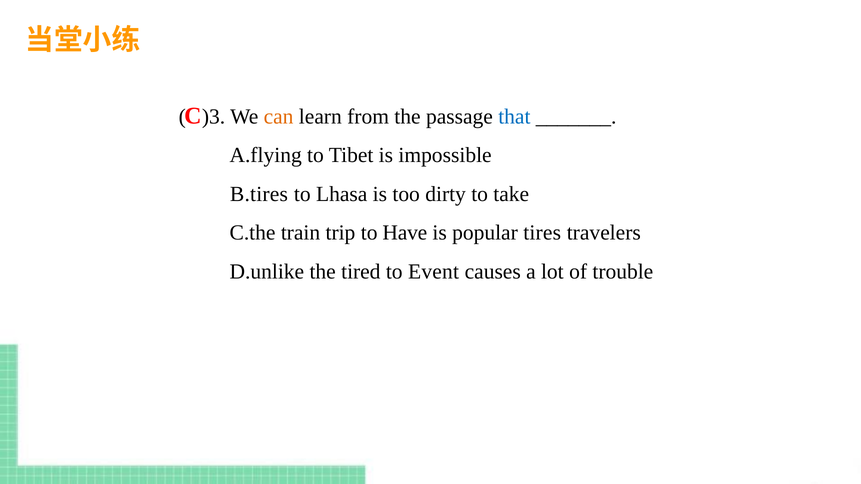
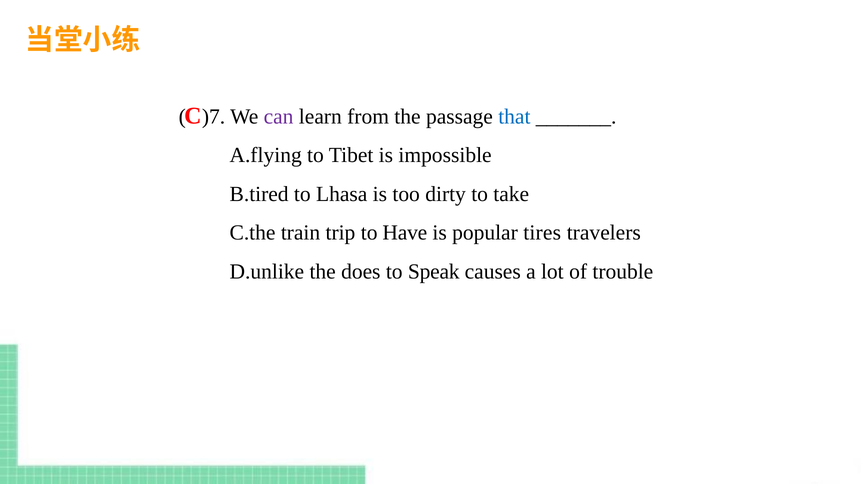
)3: )3 -> )7
can colour: orange -> purple
B.tires: B.tires -> B.tired
tired: tired -> does
Event: Event -> Speak
